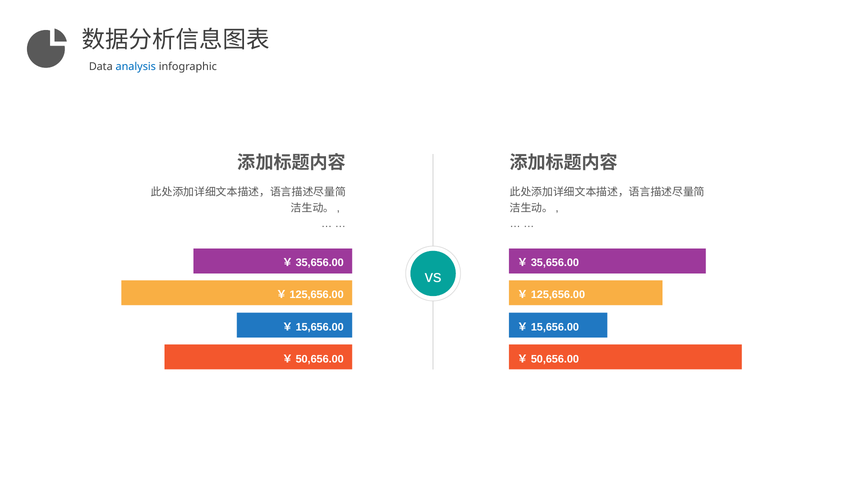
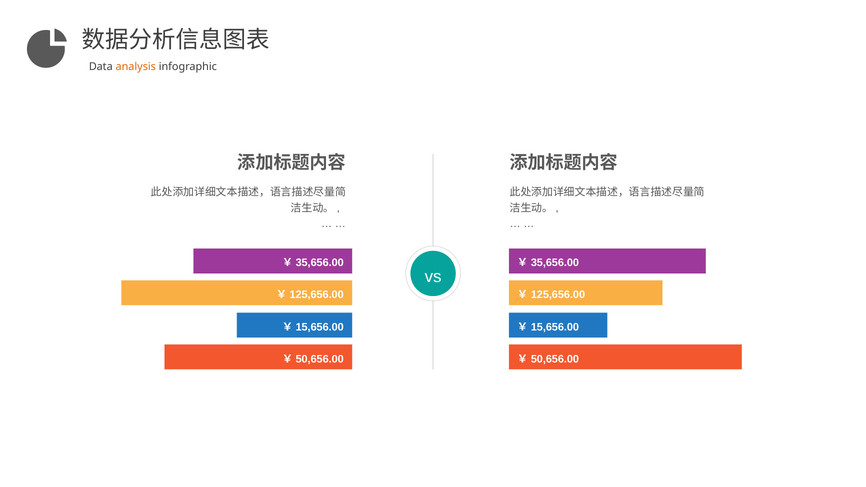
analysis colour: blue -> orange
